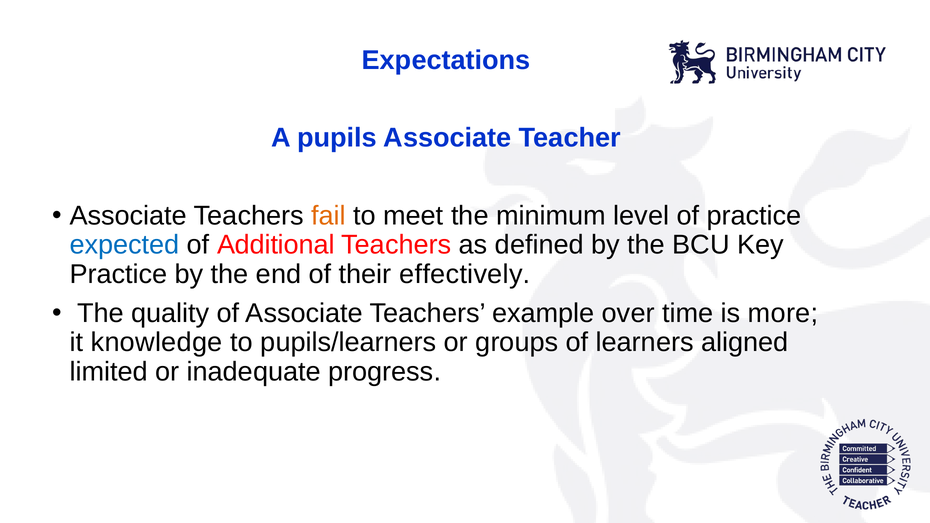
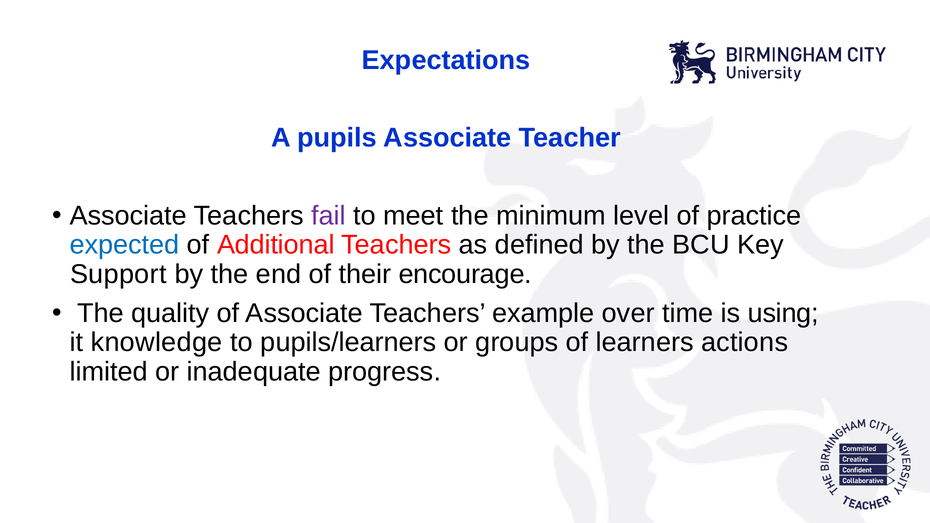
fail colour: orange -> purple
Practice at (118, 274): Practice -> Support
effectively: effectively -> encourage
more: more -> using
aligned: aligned -> actions
